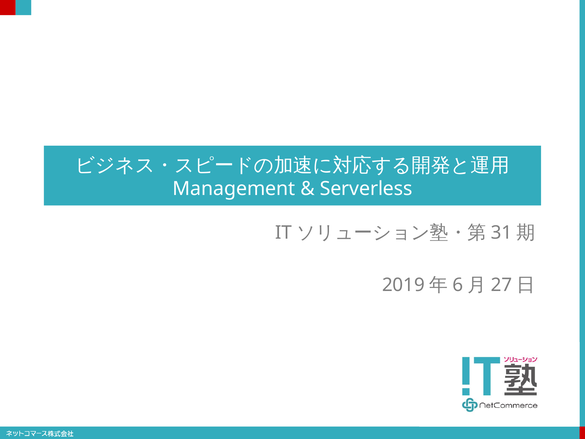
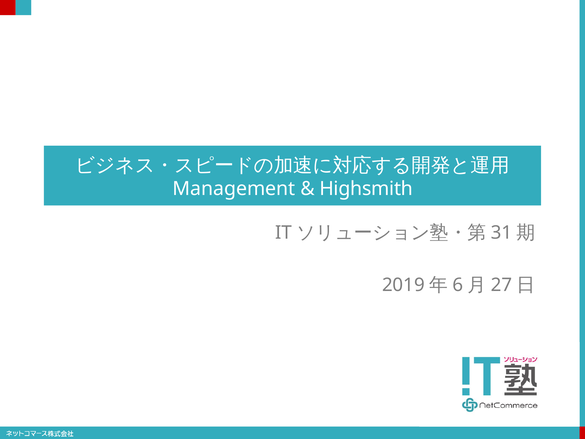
Serverless: Serverless -> Highsmith
